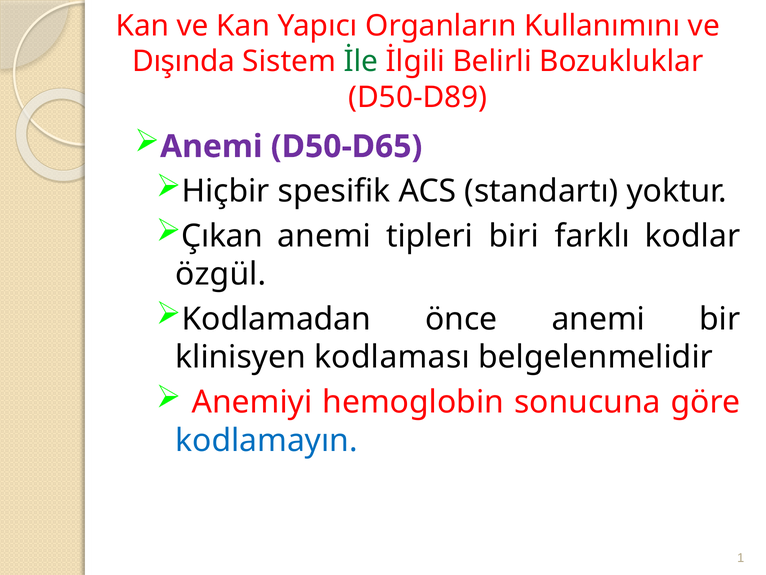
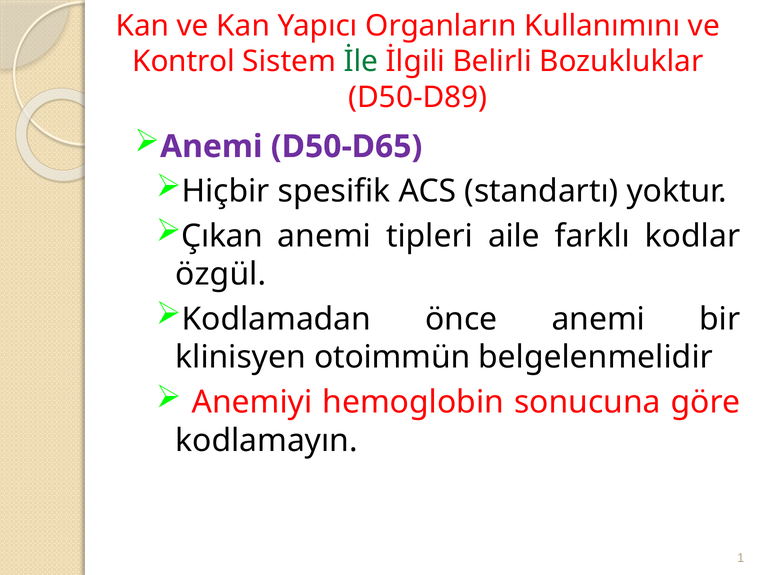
Dışında: Dışında -> Kontrol
biri: biri -> aile
kodlaması: kodlaması -> otoimmün
kodlamayın colour: blue -> black
